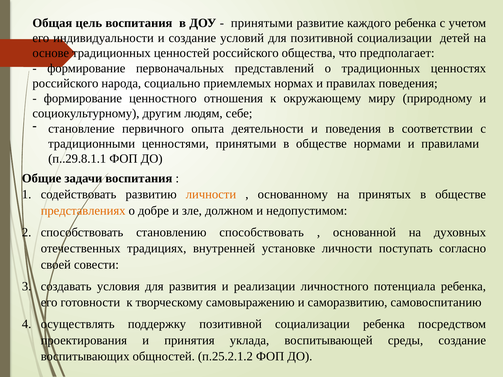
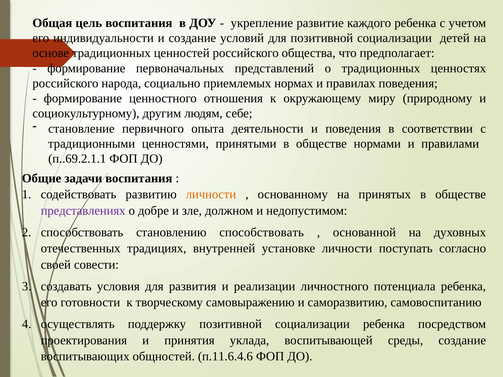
принятыми at (262, 23): принятыми -> укрепление
п..29.8.1.1: п..29.8.1.1 -> п..69.2.1.1
представлениях colour: orange -> purple
п.25.2.1.2: п.25.2.1.2 -> п.11.6.4.6
